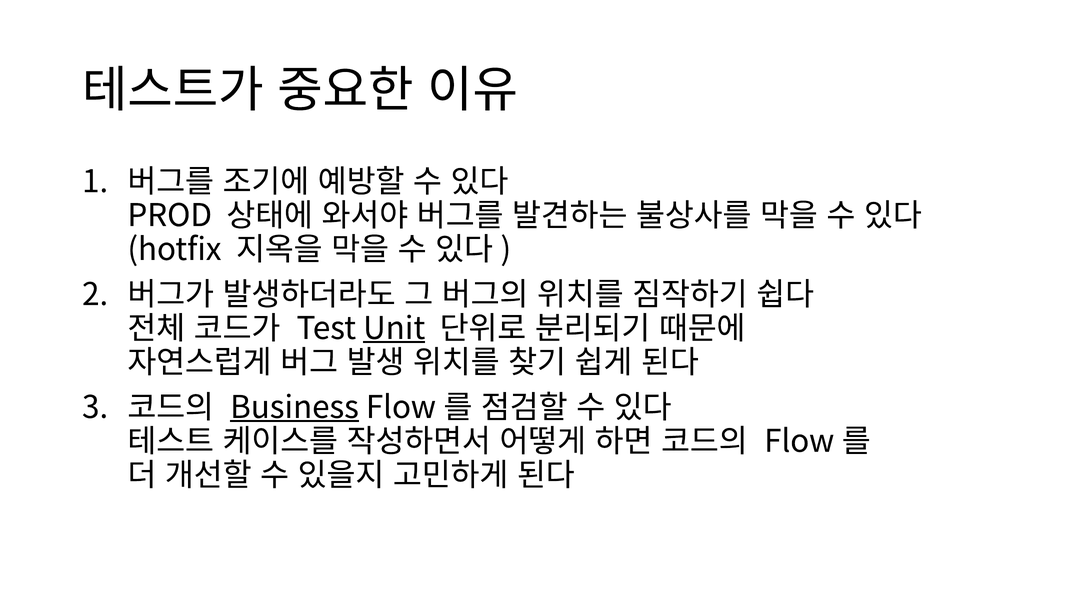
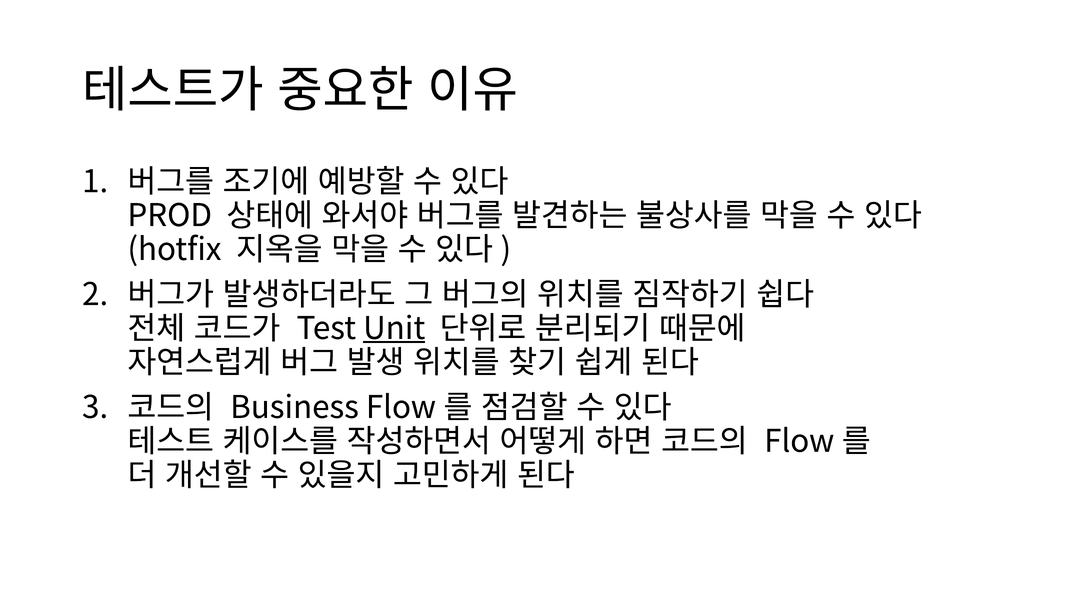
Business underline: present -> none
